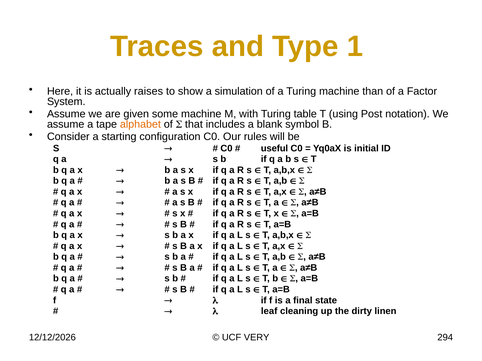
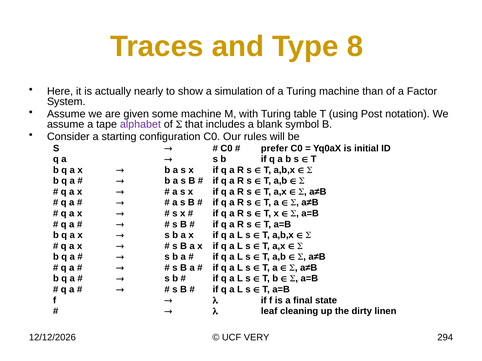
1: 1 -> 8
raises: raises -> nearly
alphabet colour: orange -> purple
useful: useful -> prefer
